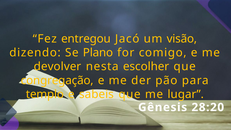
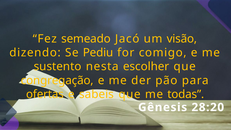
entregou: entregou -> semeado
Plano: Plano -> Pediu
devolver: devolver -> sustento
templo: templo -> ofertas
lugar: lugar -> todas
